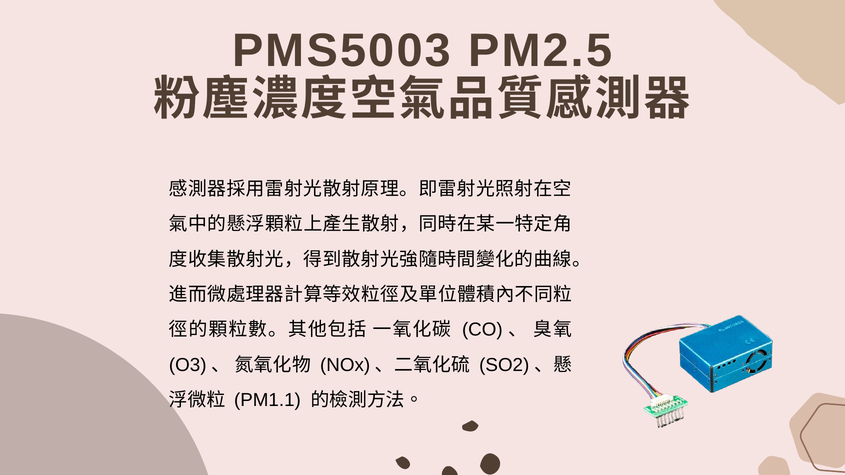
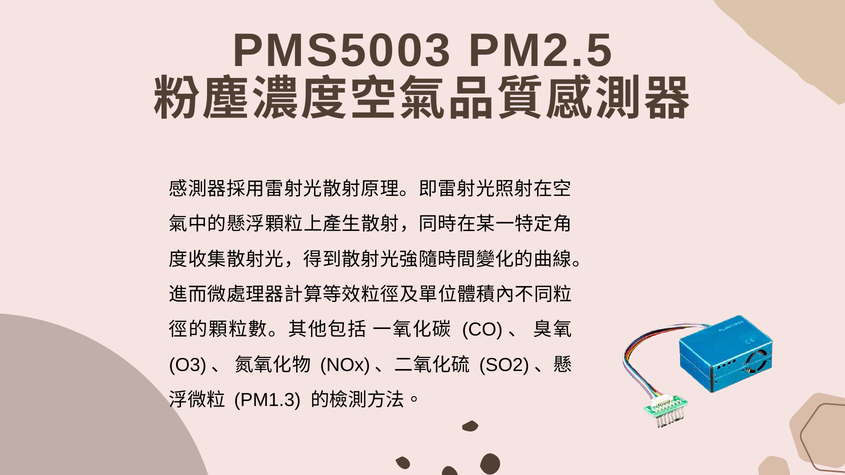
PM1.1: PM1.1 -> PM1.3
